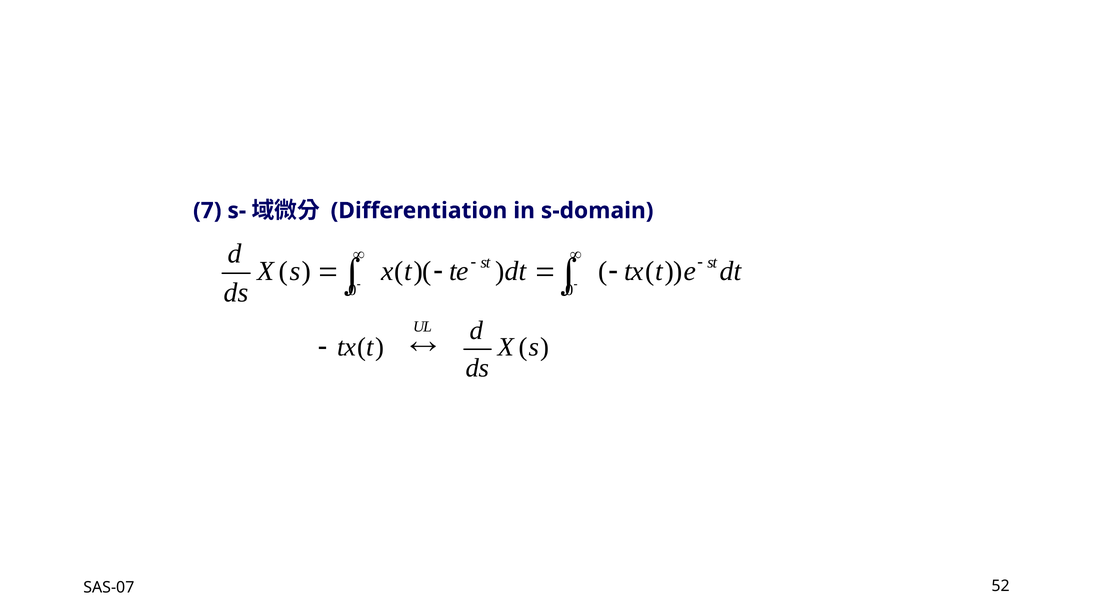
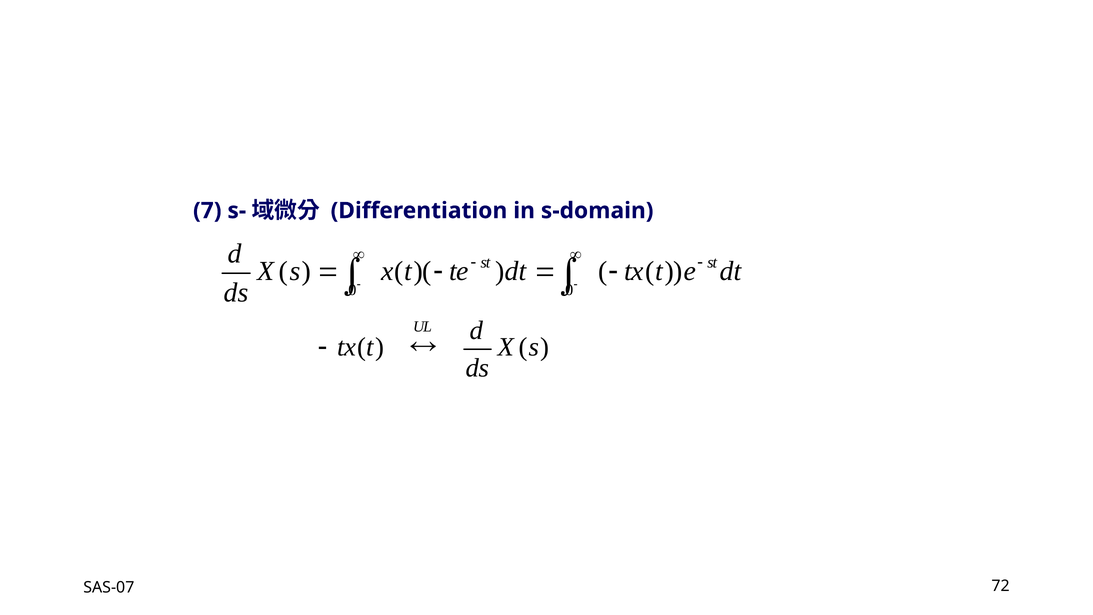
52: 52 -> 72
